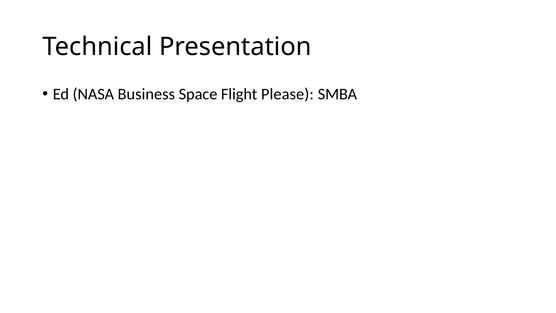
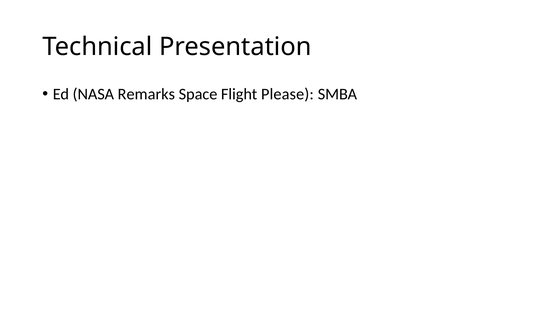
Business: Business -> Remarks
